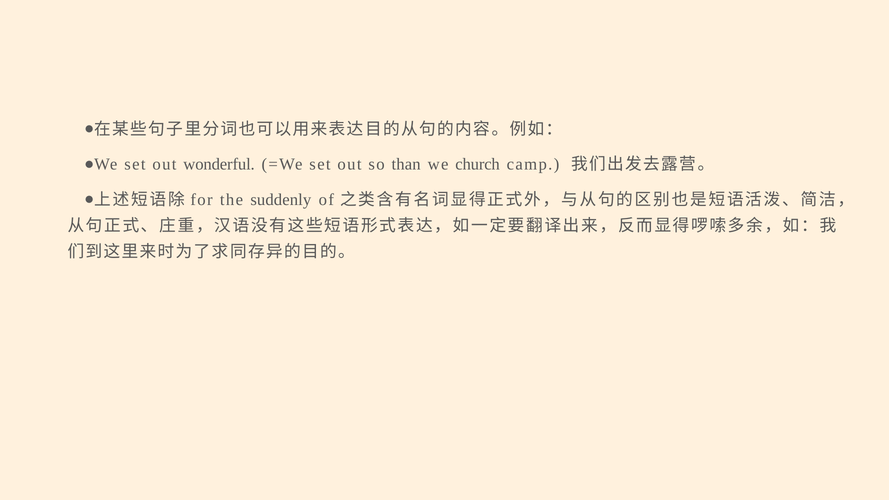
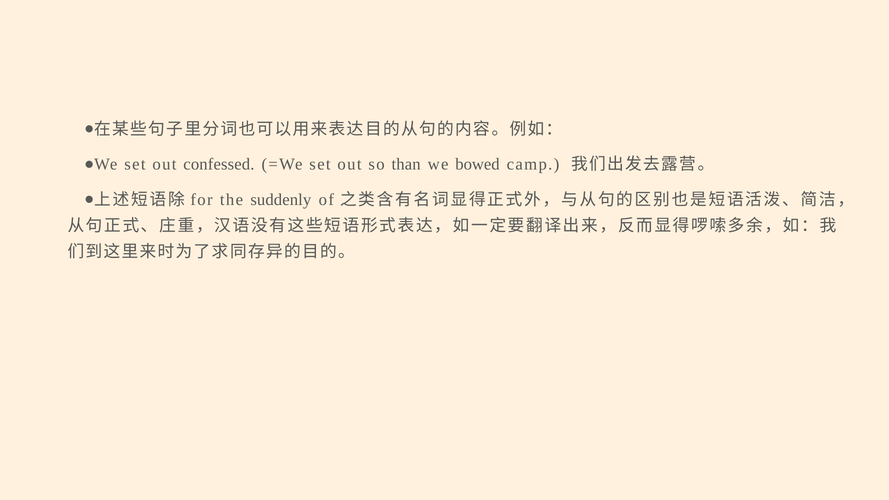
wonderful: wonderful -> confessed
church: church -> bowed
